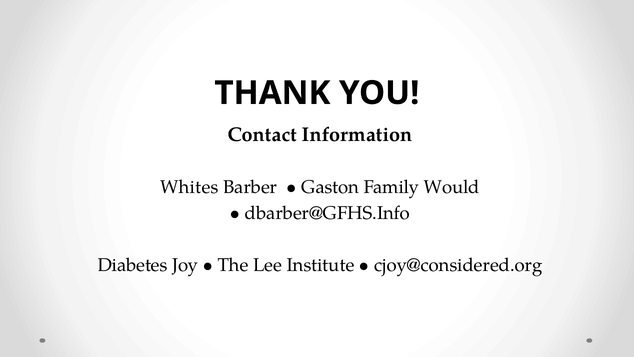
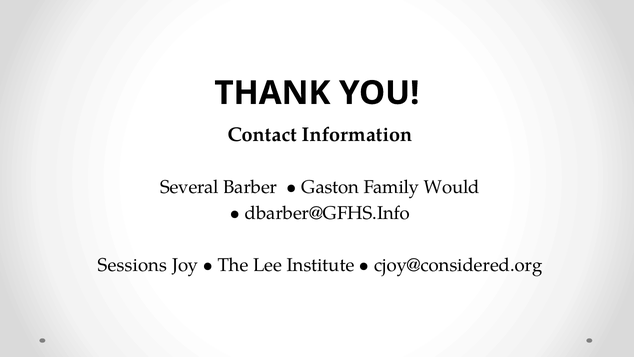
Whites: Whites -> Several
Diabetes: Diabetes -> Sessions
